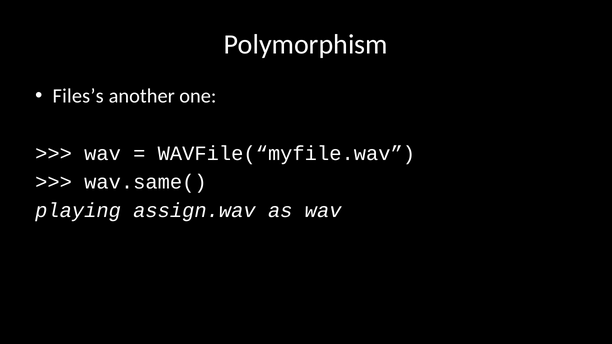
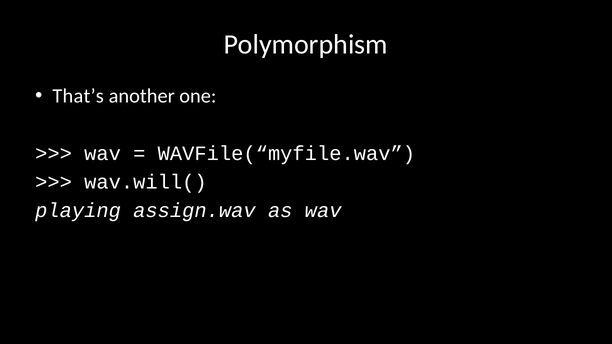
Files’s: Files’s -> That’s
wav.same(: wav.same( -> wav.will(
